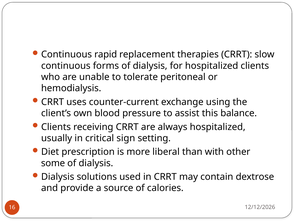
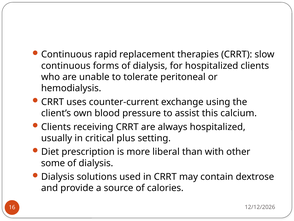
balance: balance -> calcium
sign: sign -> plus
